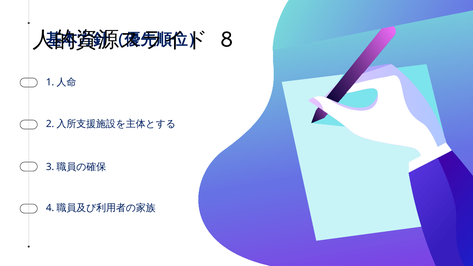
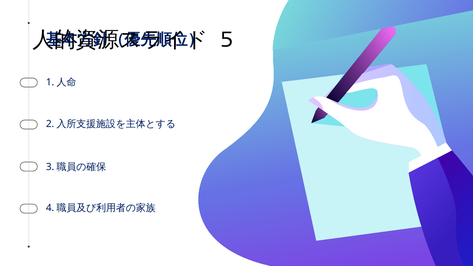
8: 8 -> 5
